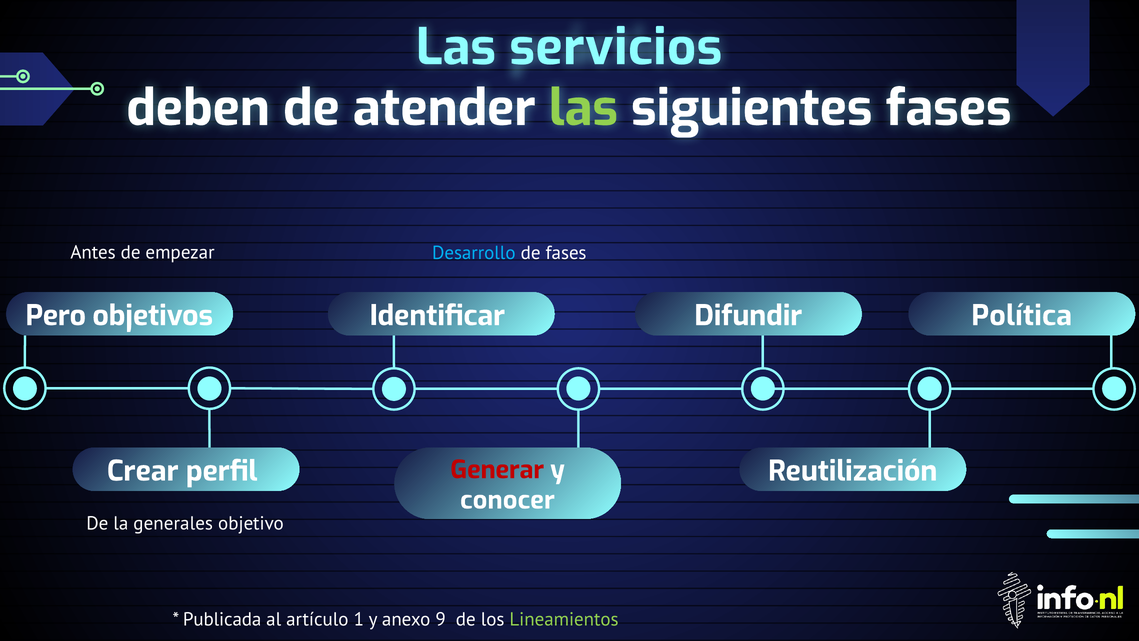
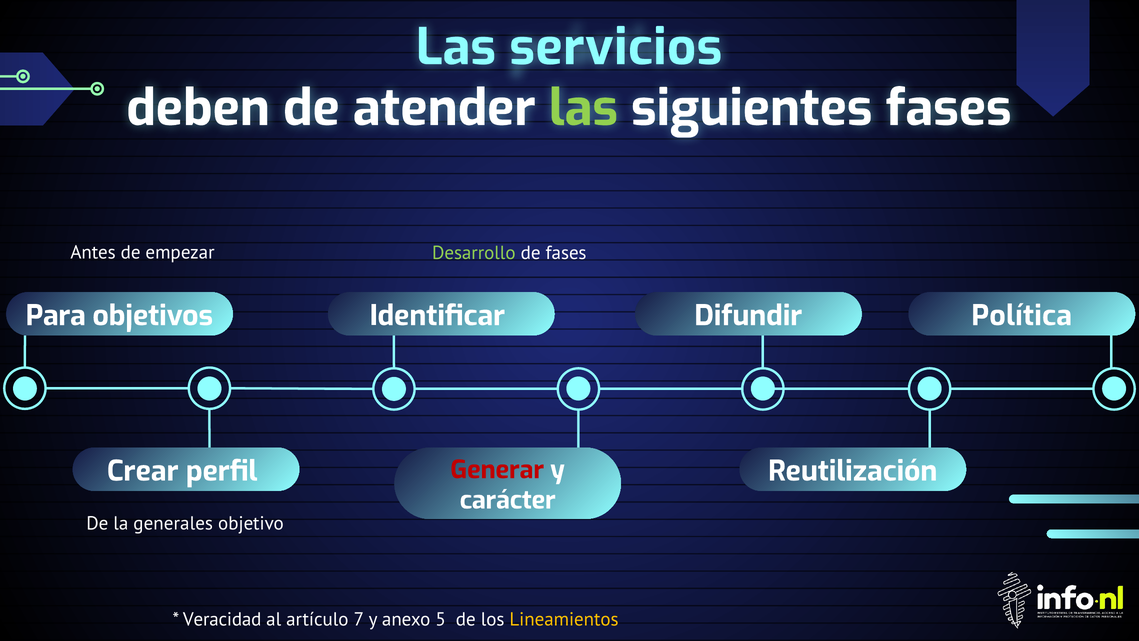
Desarrollo colour: light blue -> light green
Pero: Pero -> Para
conocer: conocer -> carácter
Publicada: Publicada -> Veracidad
1: 1 -> 7
9: 9 -> 5
Lineamientos colour: light green -> yellow
